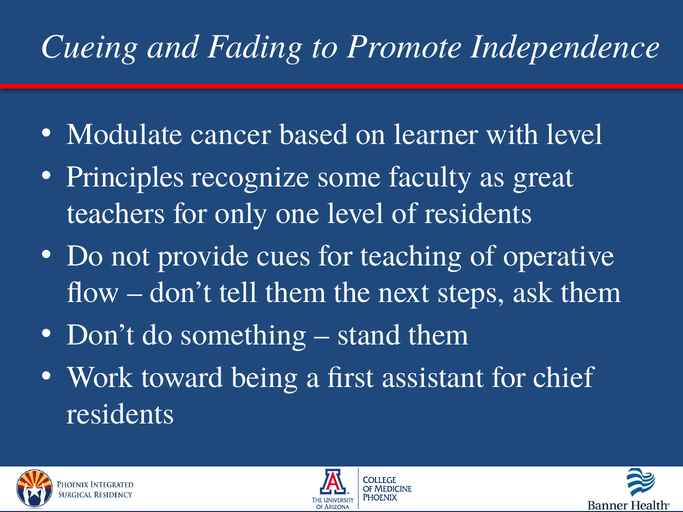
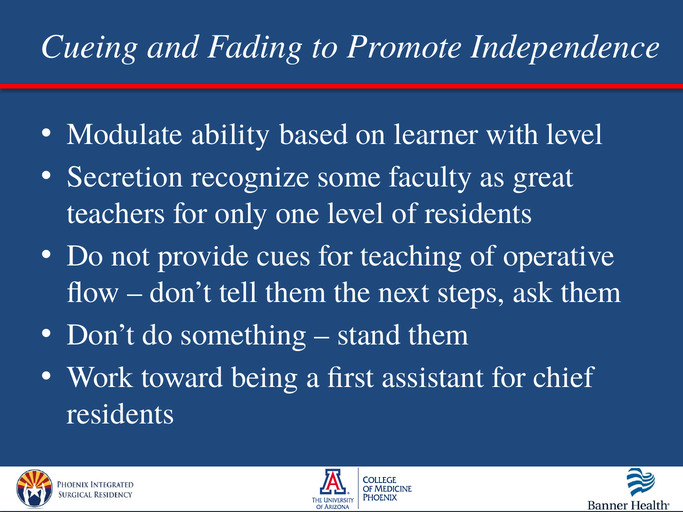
cancer: cancer -> ability
Principles: Principles -> Secretion
